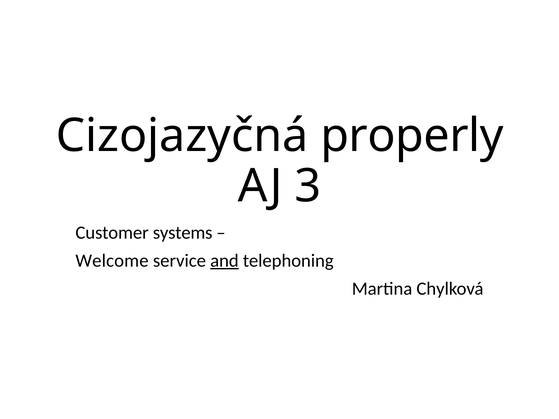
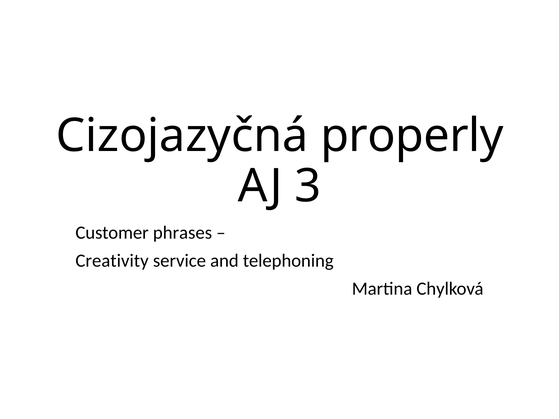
systems: systems -> phrases
Welcome: Welcome -> Creativity
and underline: present -> none
